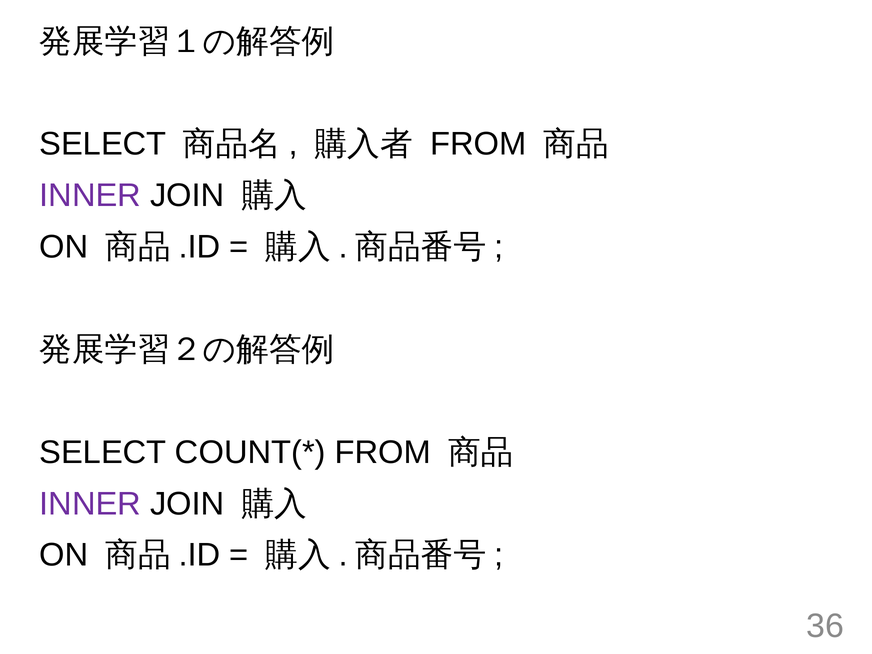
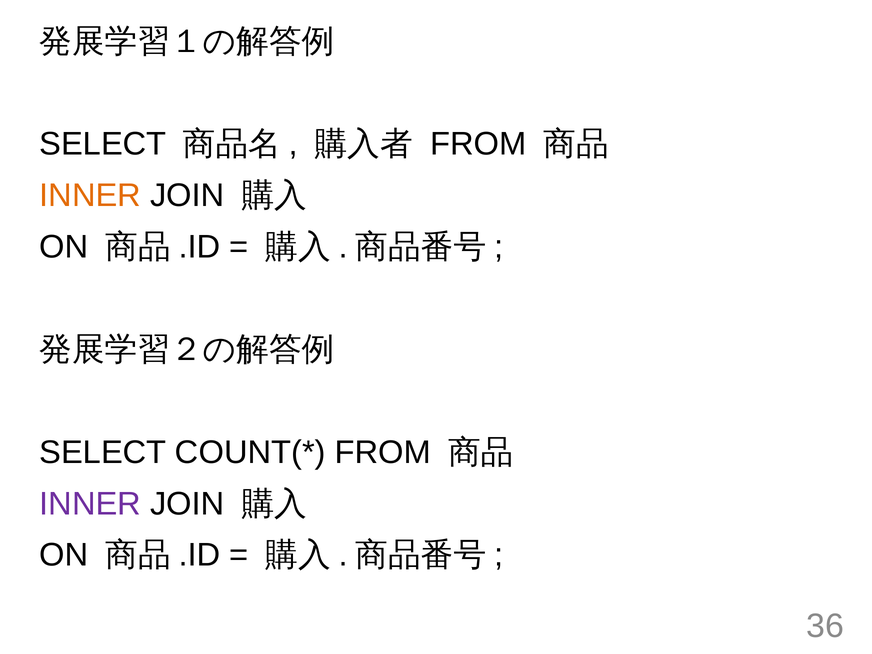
INNER at (90, 195) colour: purple -> orange
